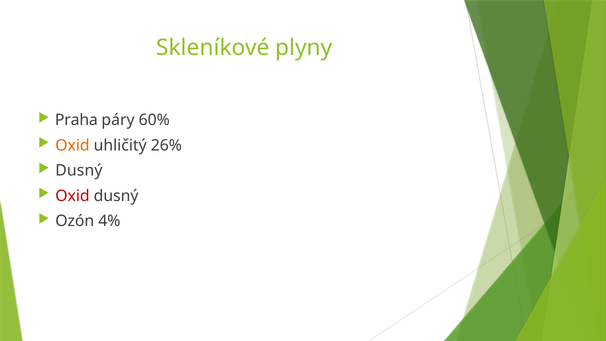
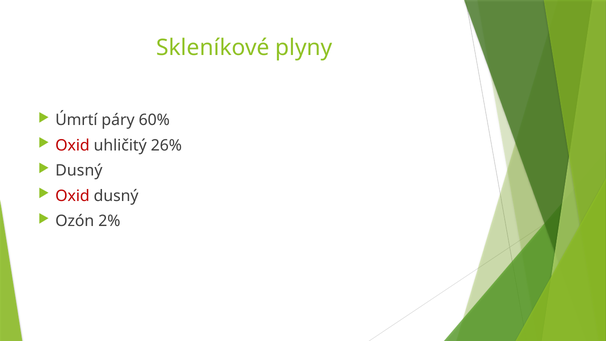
Praha: Praha -> Úmrtí
Oxid at (72, 145) colour: orange -> red
4%: 4% -> 2%
